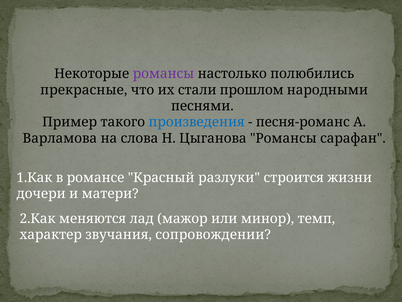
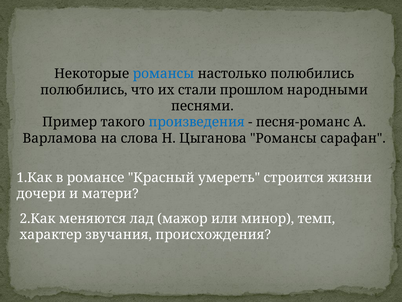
романсы at (163, 74) colour: purple -> blue
прекрасные at (84, 90): прекрасные -> полюбились
разлуки: разлуки -> умереть
сопровождении: сопровождении -> происхождения
